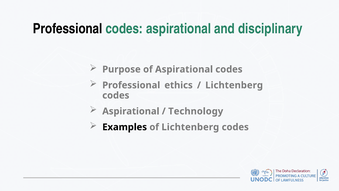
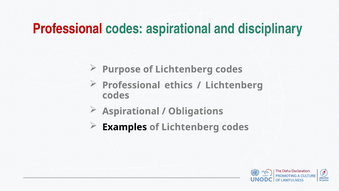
Professional at (68, 29) colour: black -> red
Purpose of Aspirational: Aspirational -> Lichtenberg
Technology: Technology -> Obligations
